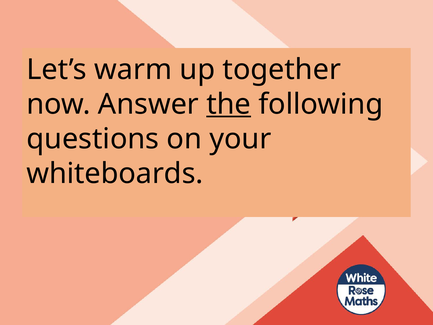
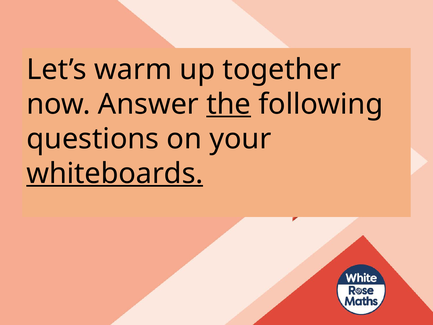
whiteboards underline: none -> present
